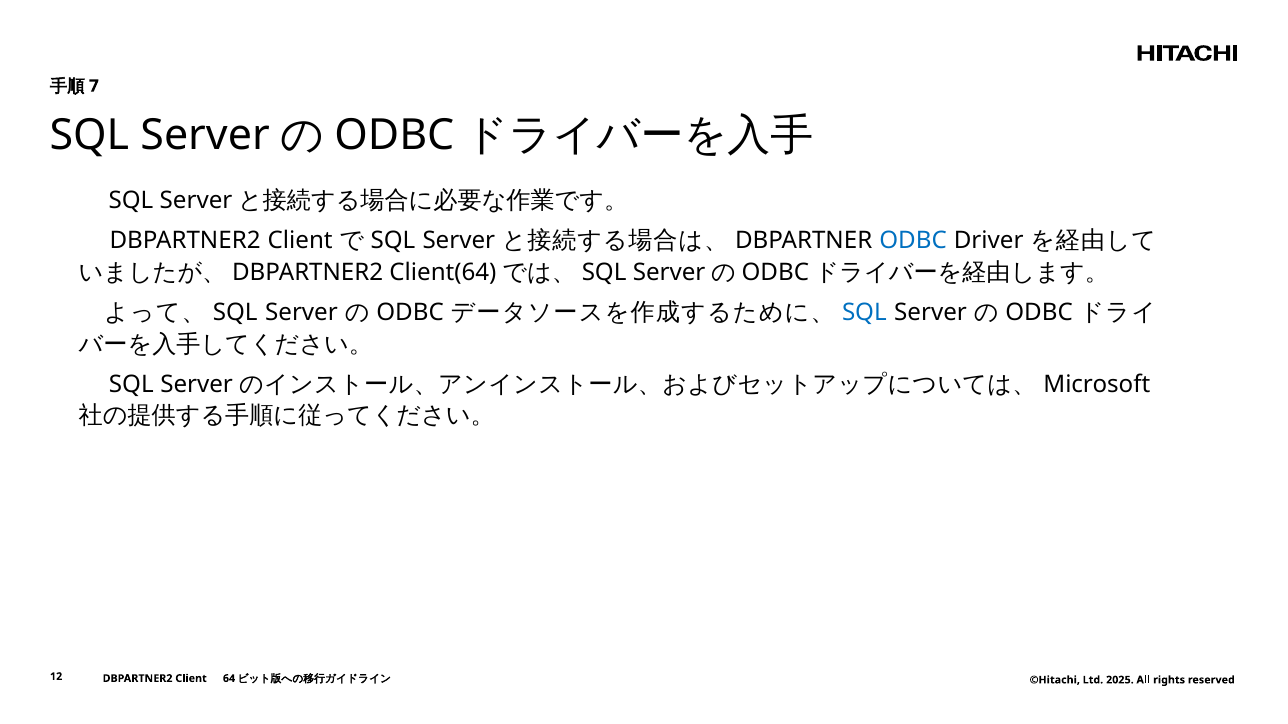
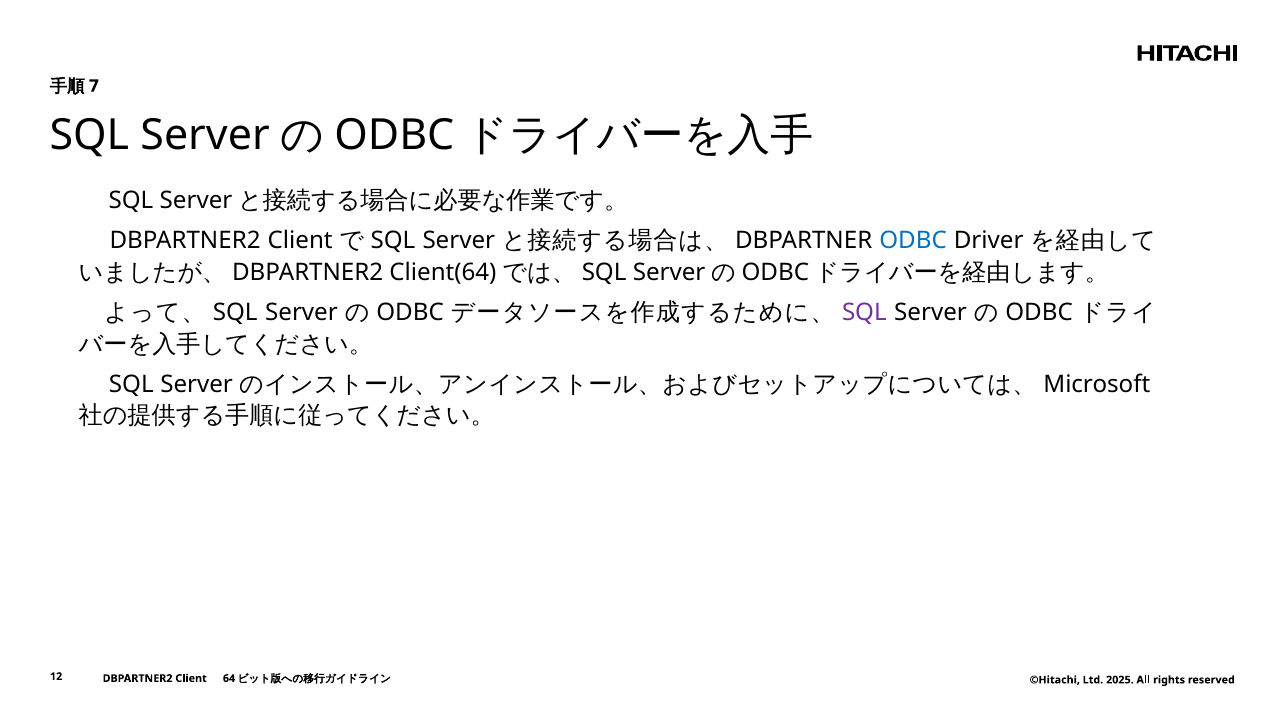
SQL at (864, 313) colour: blue -> purple
